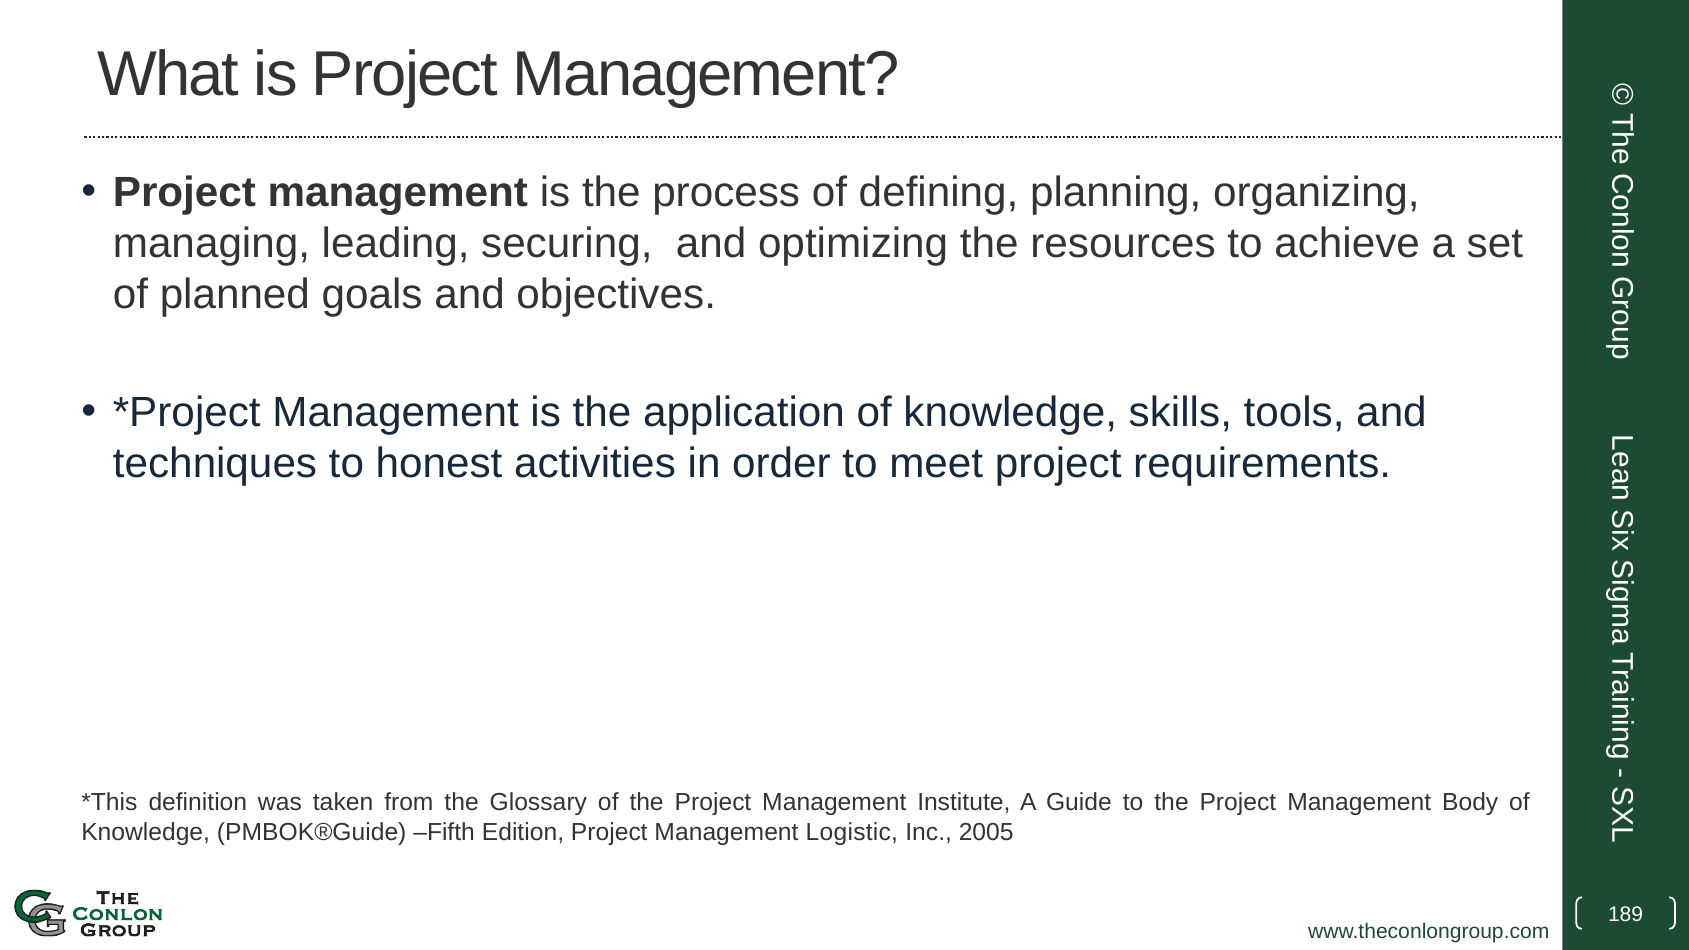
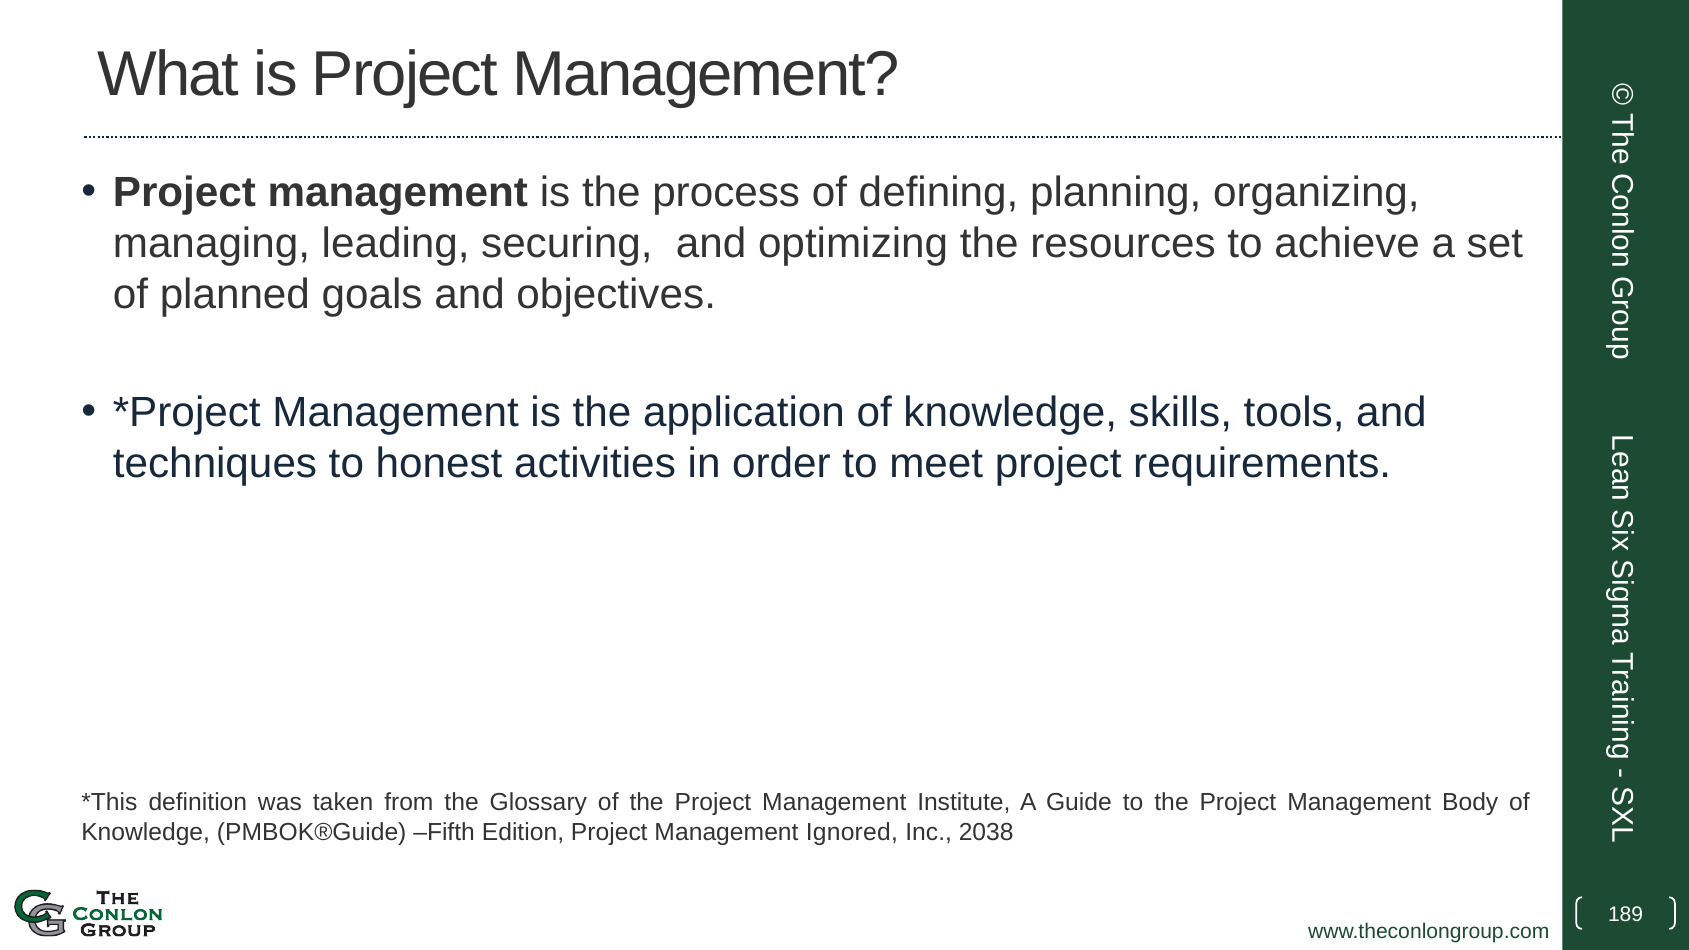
Logistic: Logistic -> Ignored
2005: 2005 -> 2038
